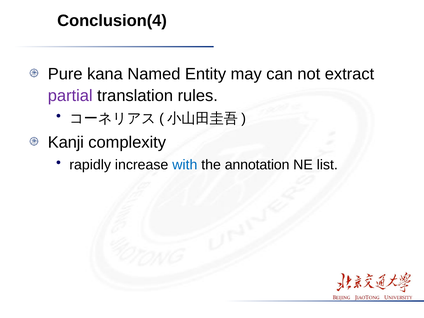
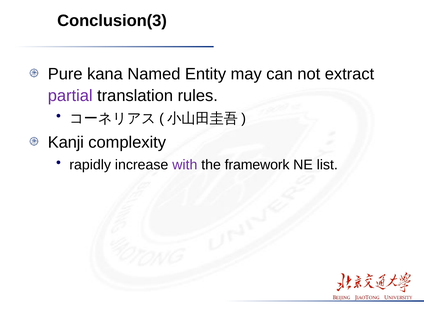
Conclusion(4: Conclusion(4 -> Conclusion(3
with colour: blue -> purple
annotation: annotation -> framework
